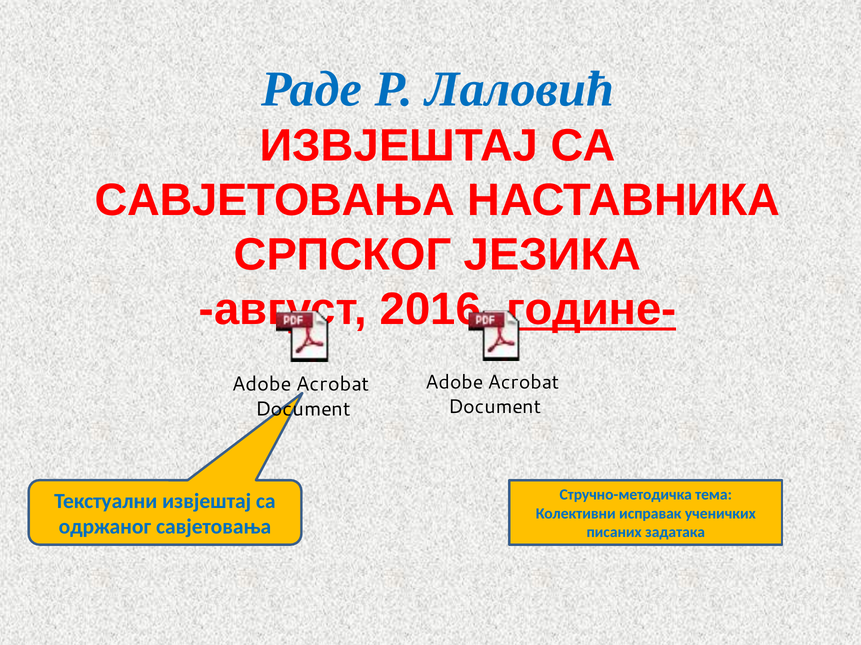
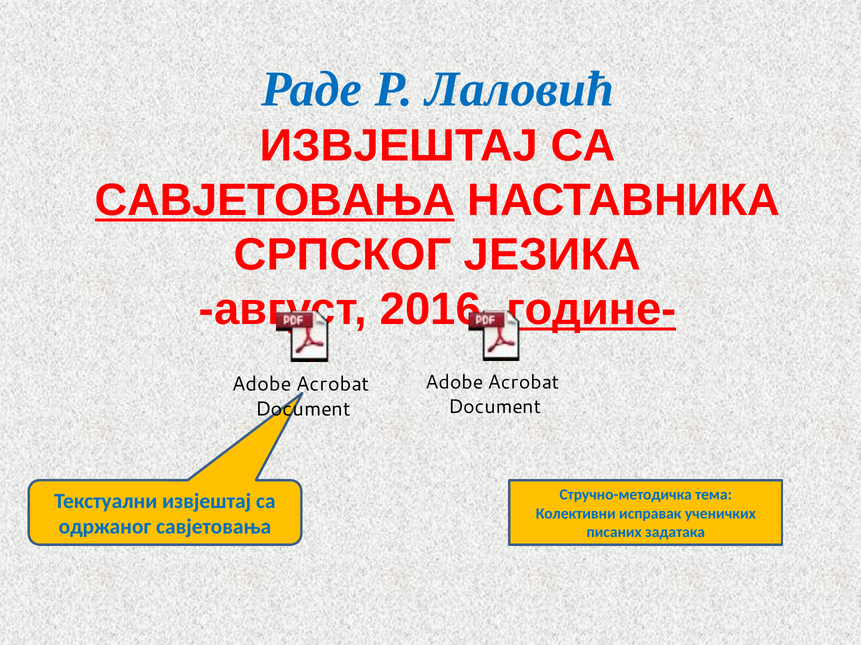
САВЈЕТОВАЊА at (275, 201) underline: none -> present
